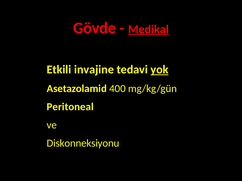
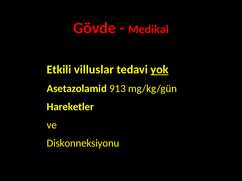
Medikal underline: present -> none
invajine: invajine -> villuslar
400: 400 -> 913
Peritoneal: Peritoneal -> Hareketler
